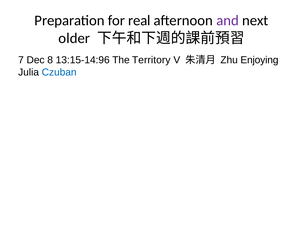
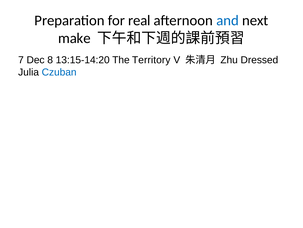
and colour: purple -> blue
older: older -> make
13:15-14:96: 13:15-14:96 -> 13:15-14:20
Enjoying: Enjoying -> Dressed
